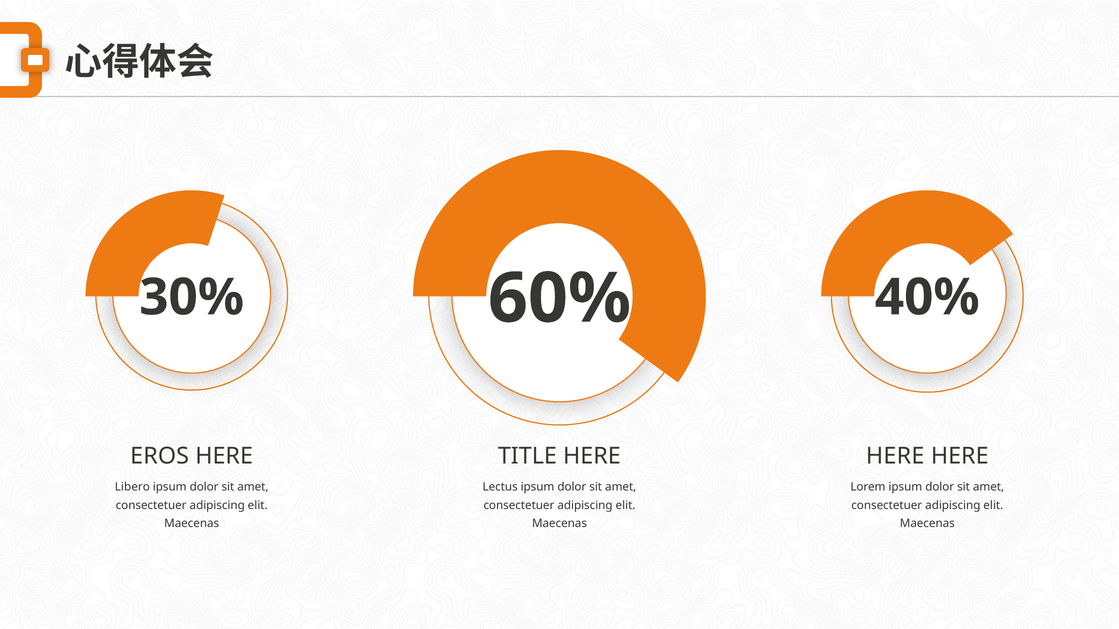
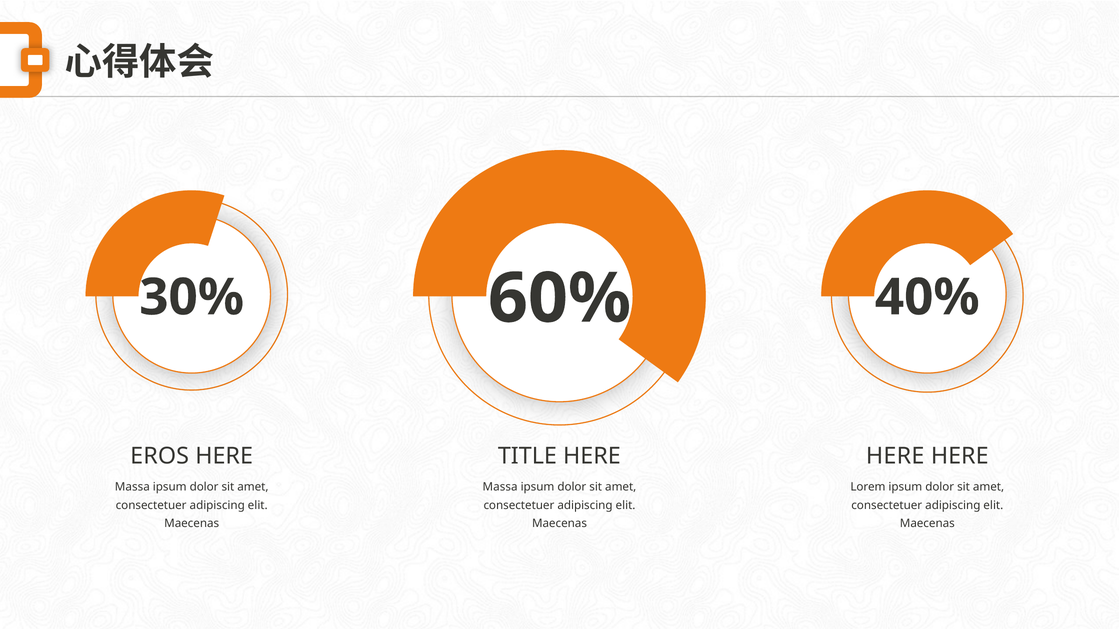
Libero at (132, 487): Libero -> Massa
Lectus at (500, 487): Lectus -> Massa
